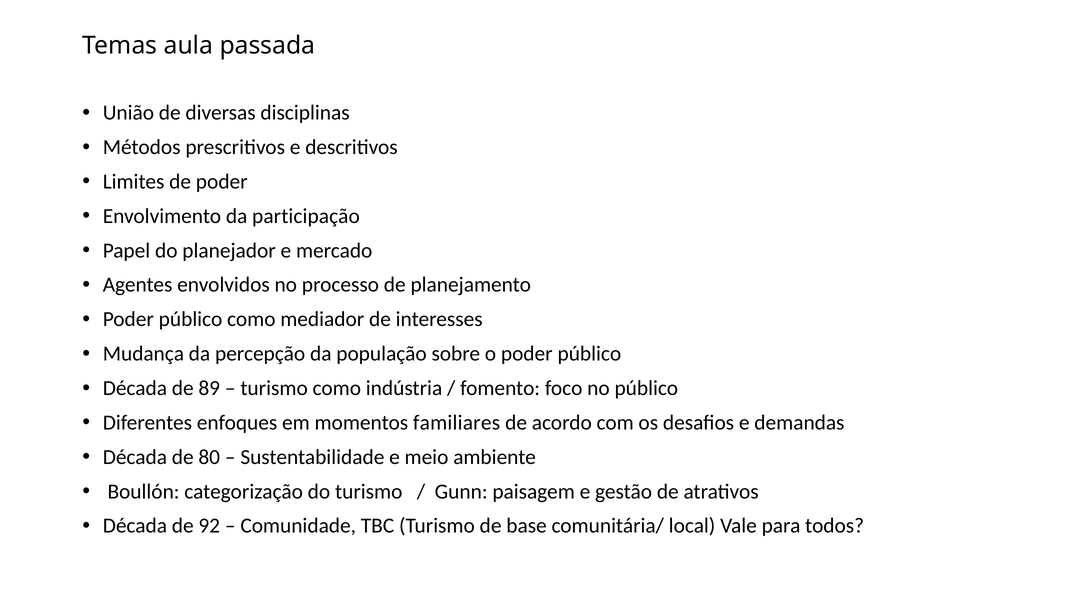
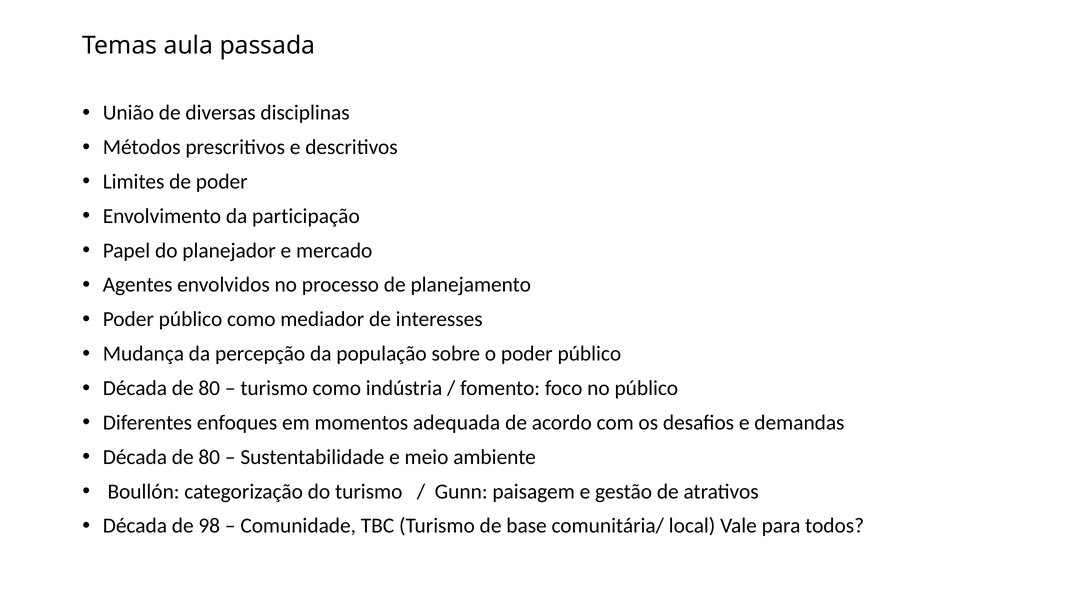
89 at (209, 388): 89 -> 80
familiares: familiares -> adequada
92: 92 -> 98
